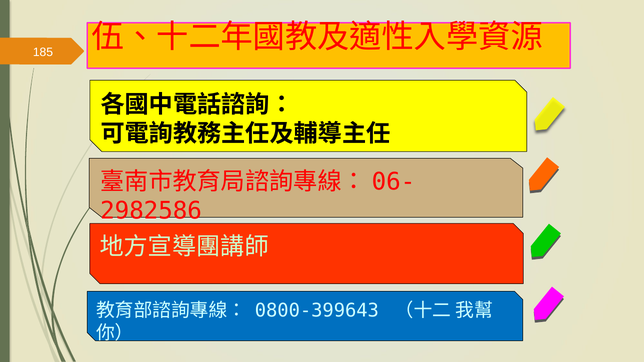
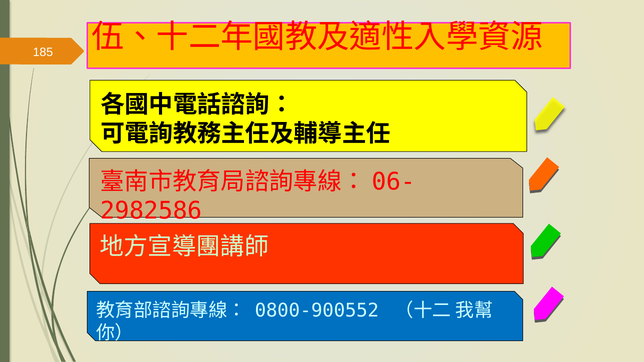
0800-399643: 0800-399643 -> 0800-900552
